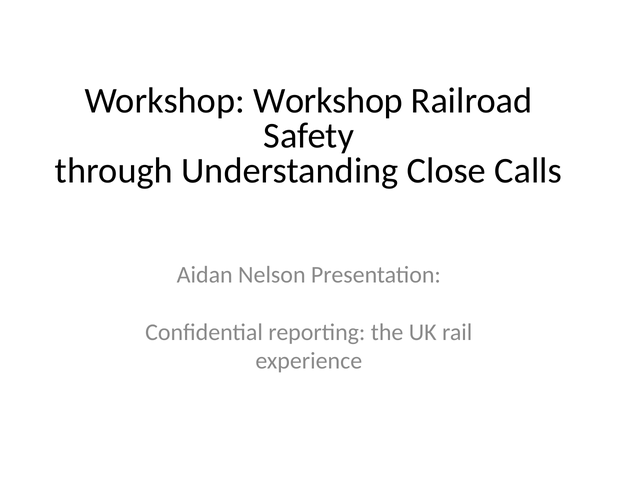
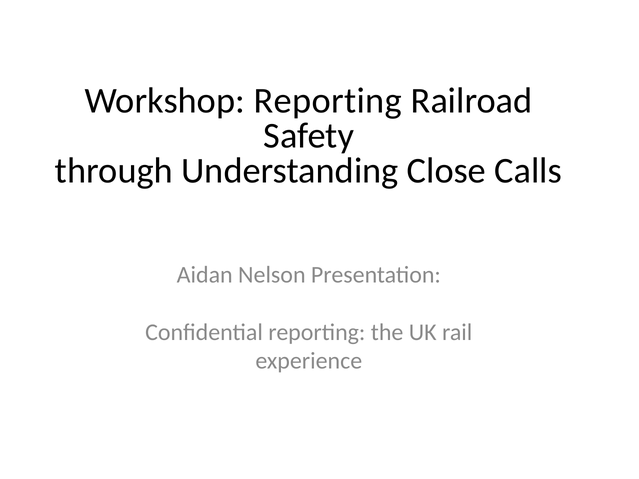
Workshop Workshop: Workshop -> Reporting
